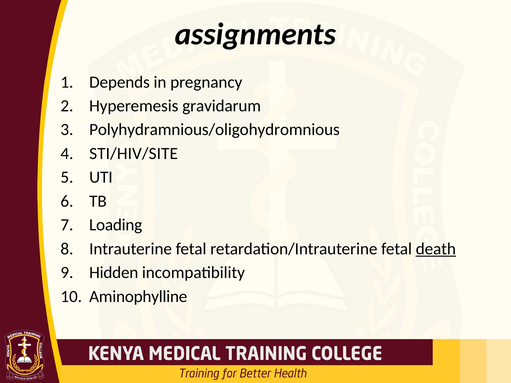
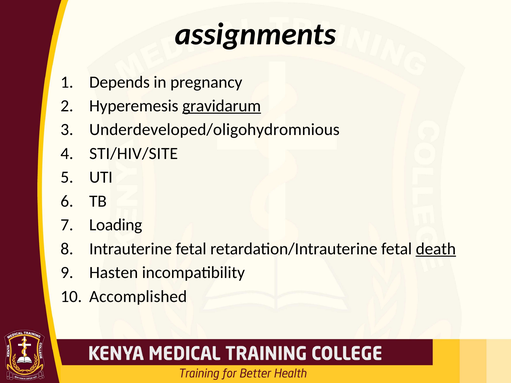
gravidarum underline: none -> present
Polyhydramnious/oligohydromnious: Polyhydramnious/oligohydromnious -> Underdeveloped/oligohydromnious
Hidden: Hidden -> Hasten
Aminophylline: Aminophylline -> Accomplished
